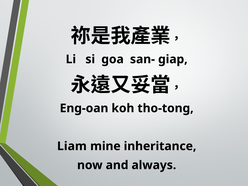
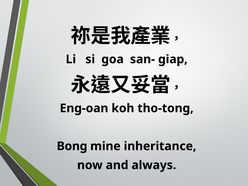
Liam: Liam -> Bong
